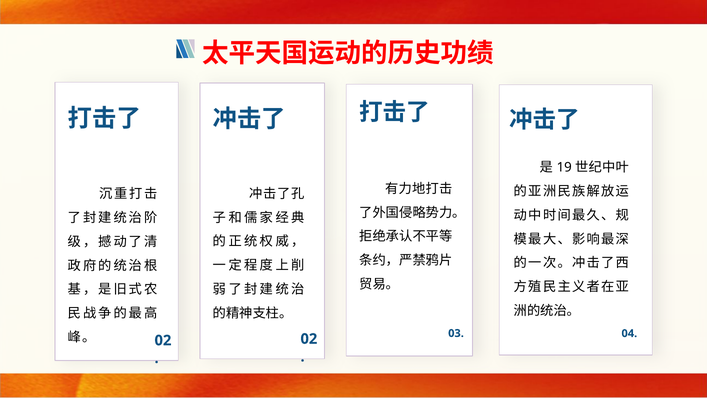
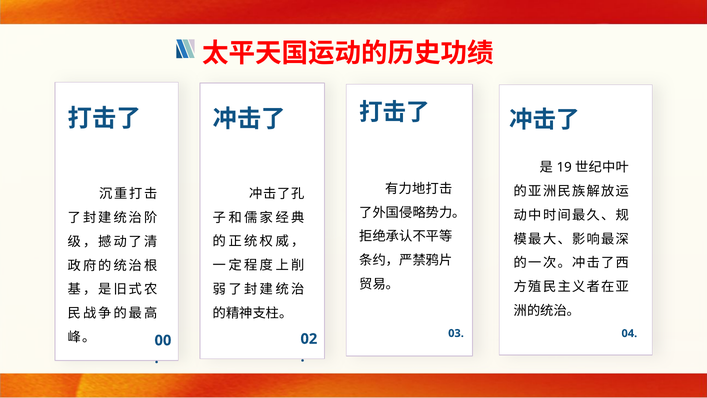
02 at (163, 340): 02 -> 00
